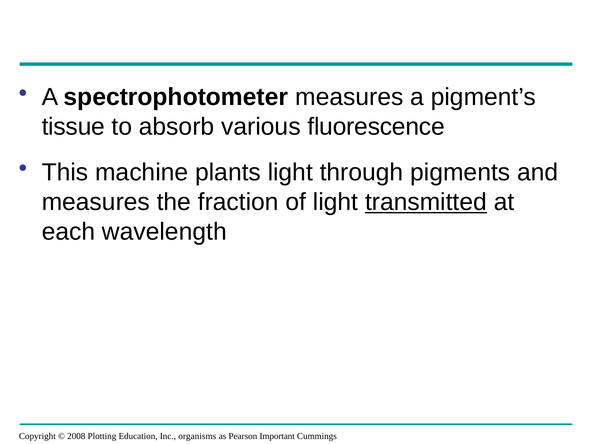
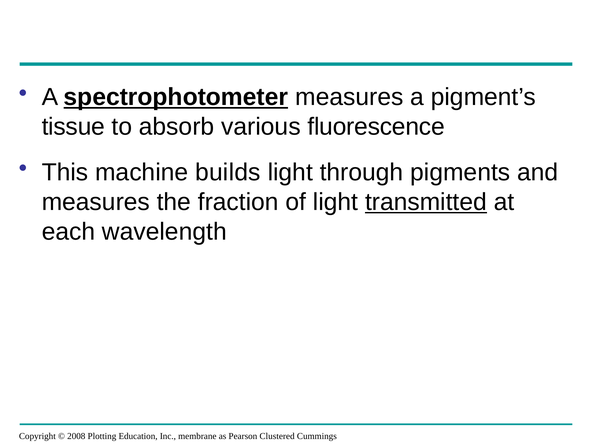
spectrophotometer underline: none -> present
plants: plants -> builds
organisms: organisms -> membrane
Important: Important -> Clustered
